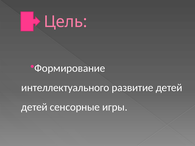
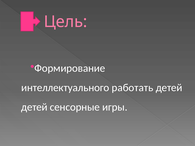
развитие: развитие -> работать
